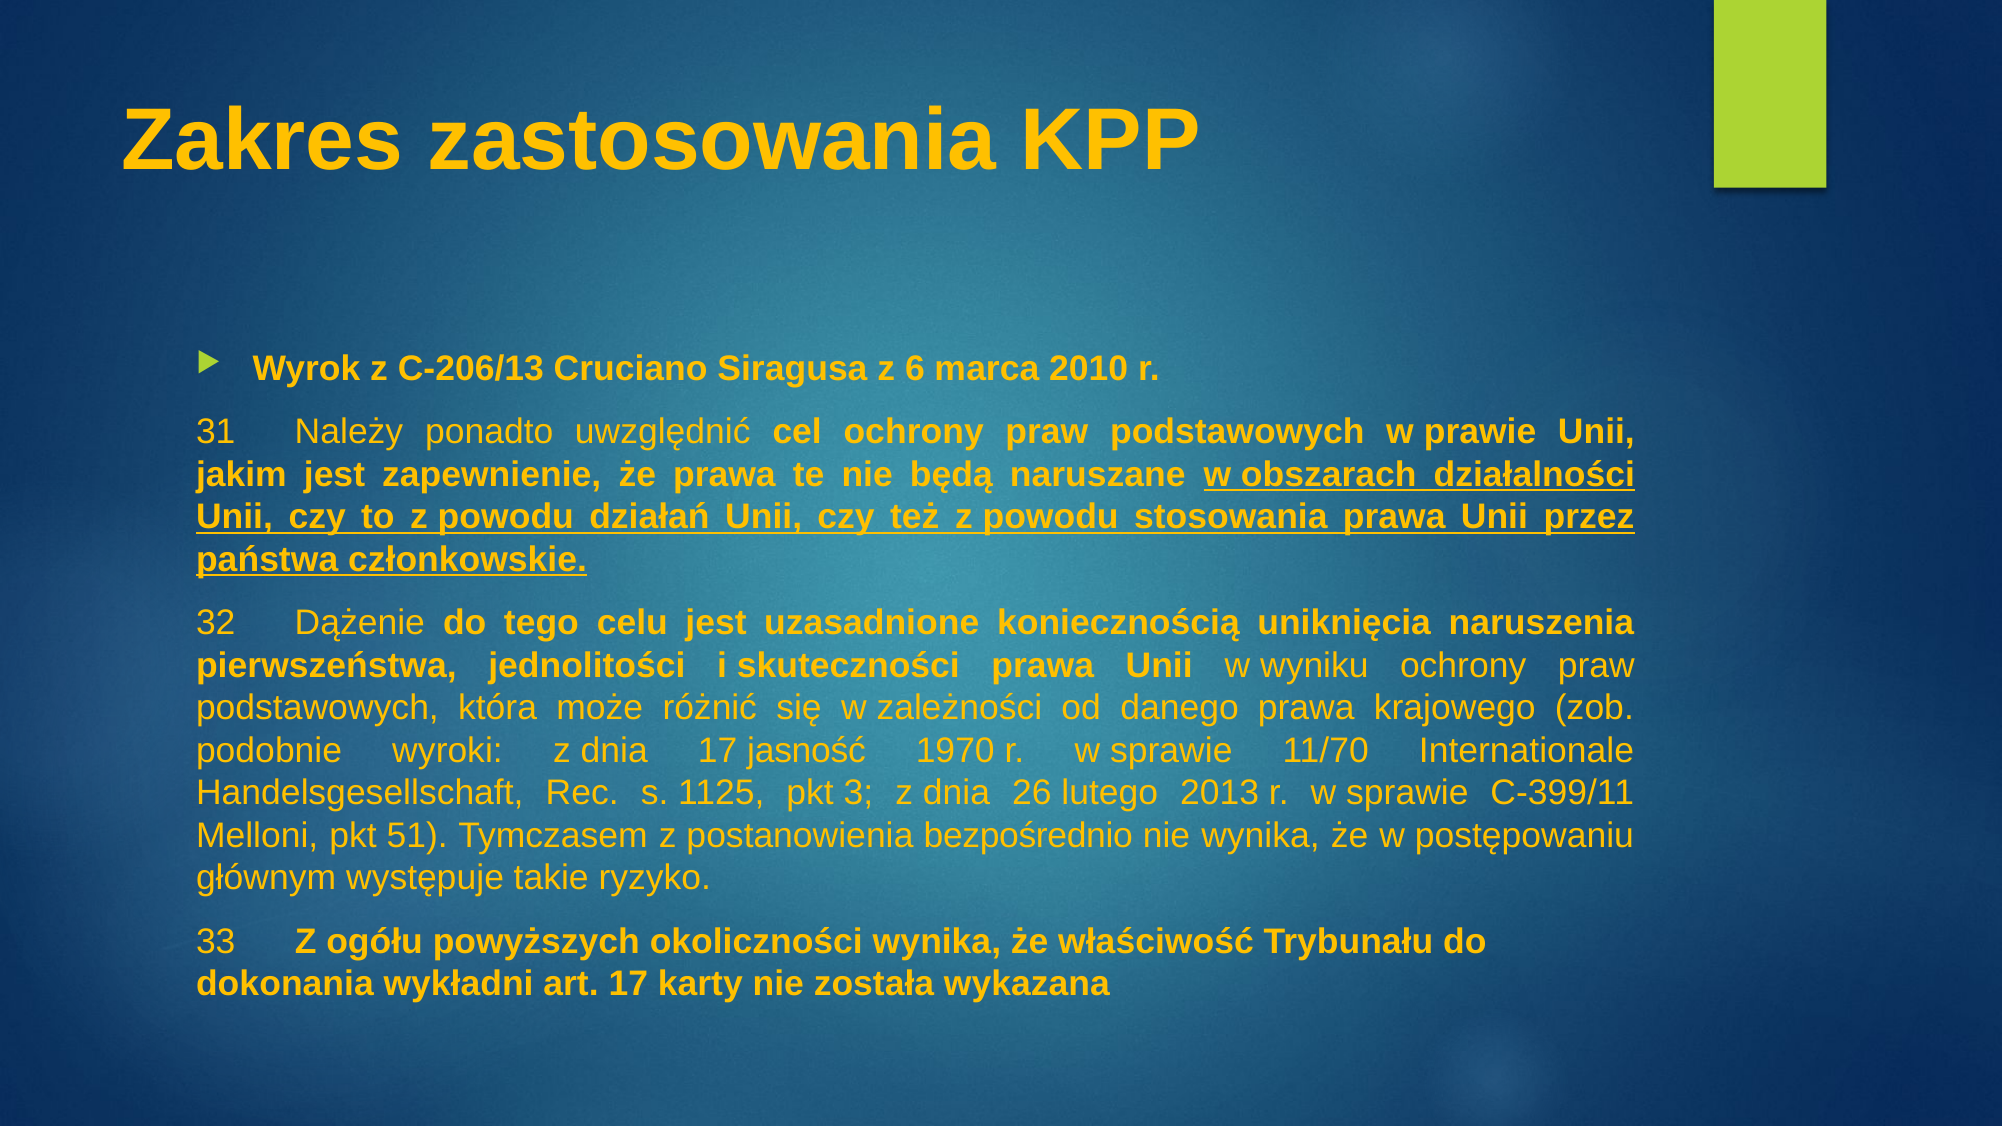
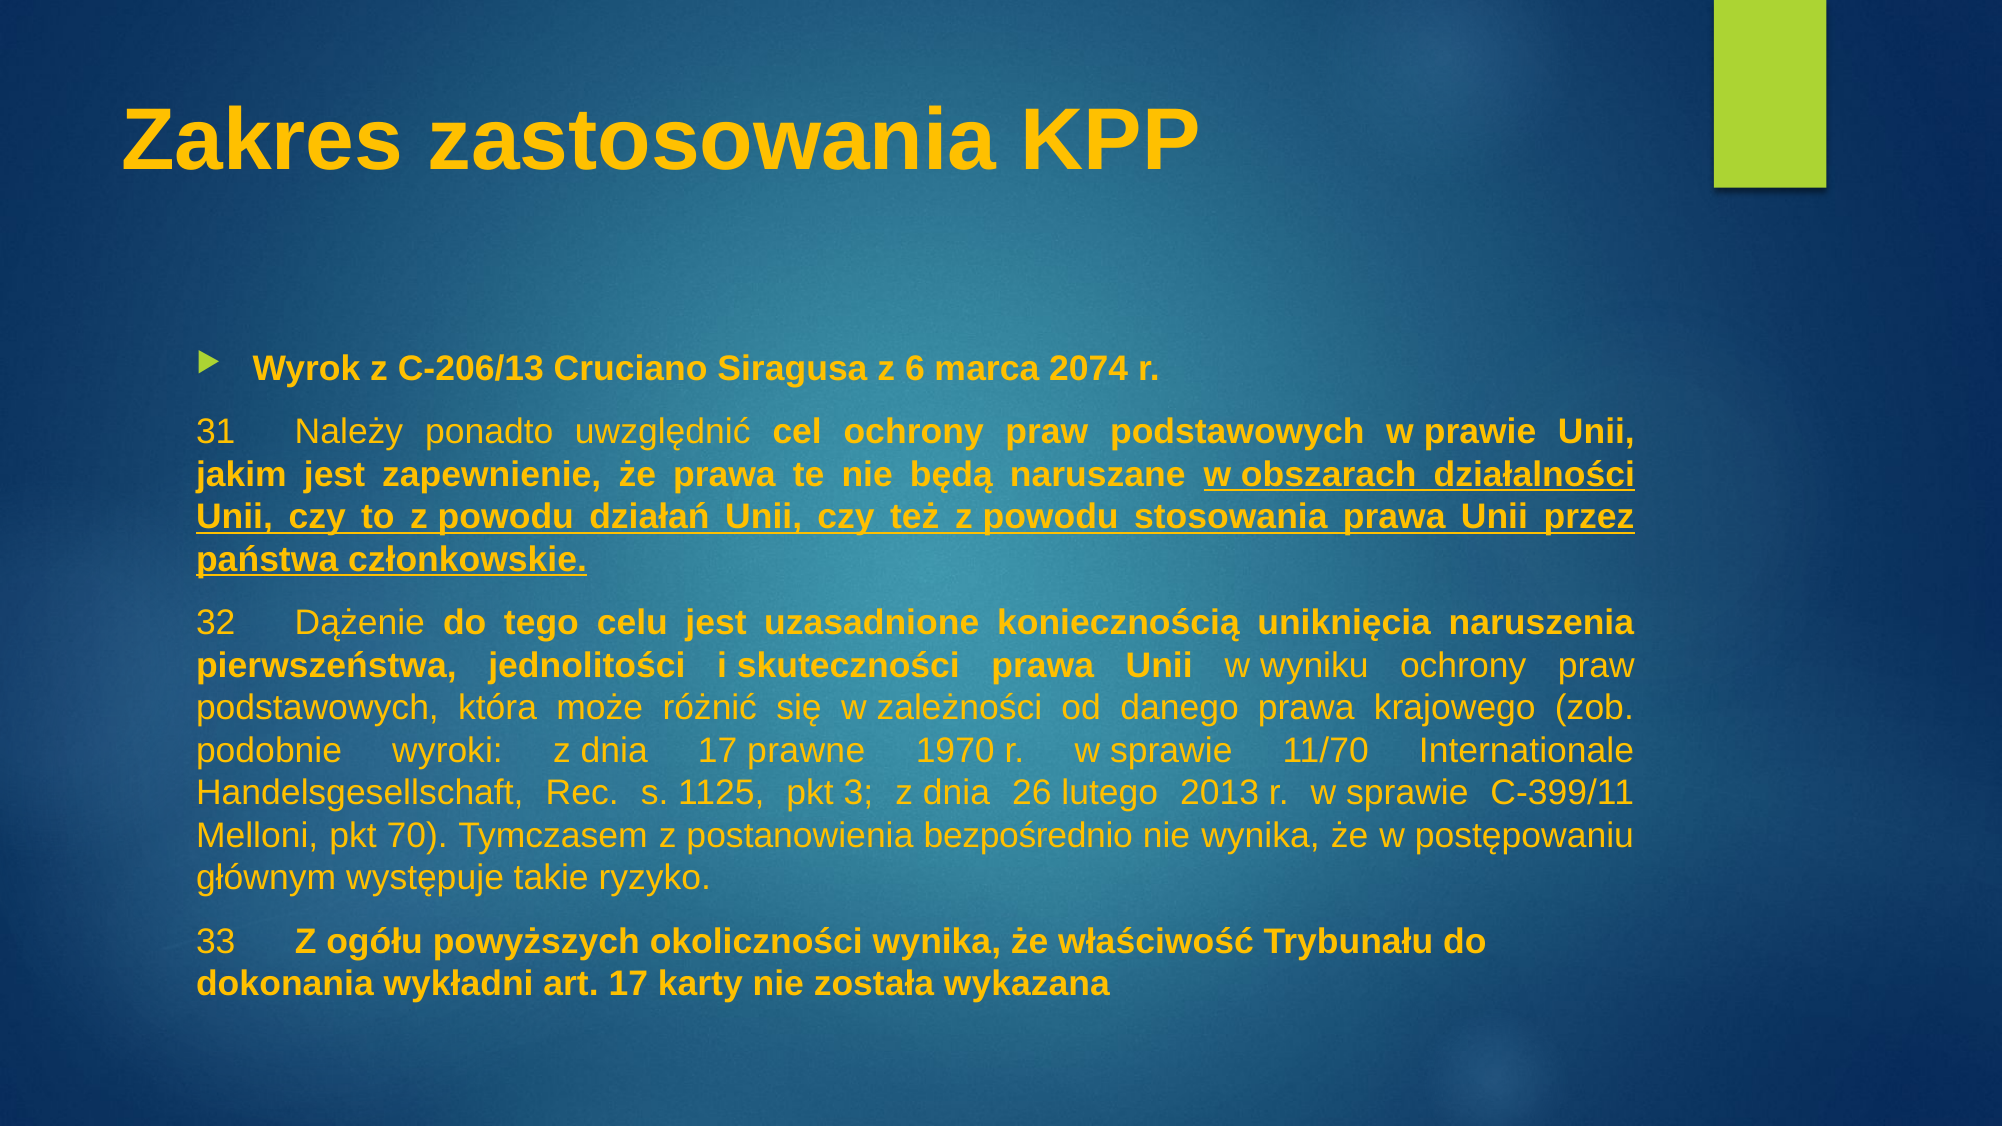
2010: 2010 -> 2074
jasność: jasność -> prawne
51: 51 -> 70
